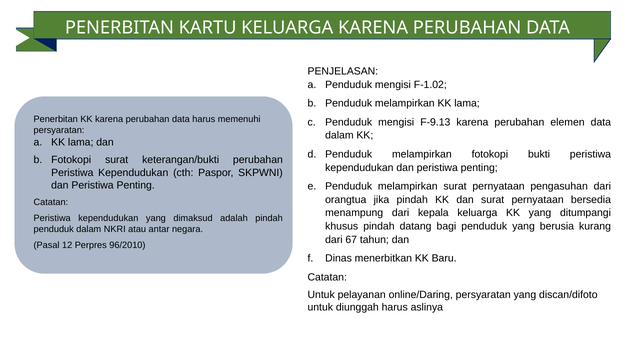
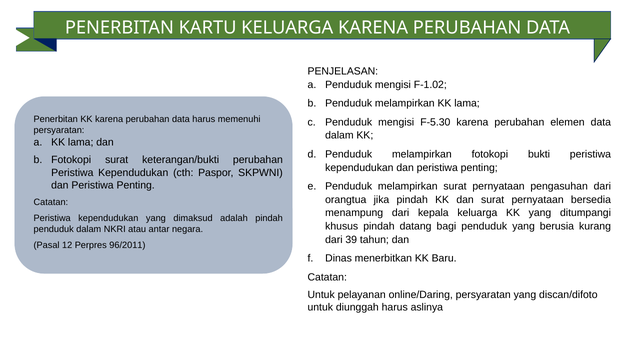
F-9.13: F-9.13 -> F-5.30
67: 67 -> 39
96/2010: 96/2010 -> 96/2011
